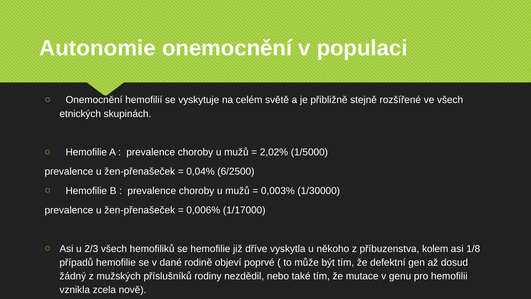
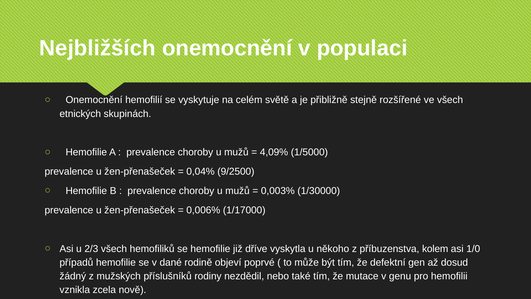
Autonomie: Autonomie -> Nejbližších
2,02%: 2,02% -> 4,09%
6/2500: 6/2500 -> 9/2500
1/8: 1/8 -> 1/0
